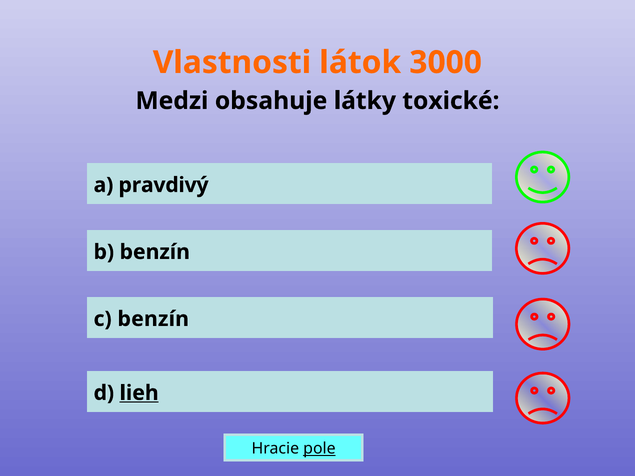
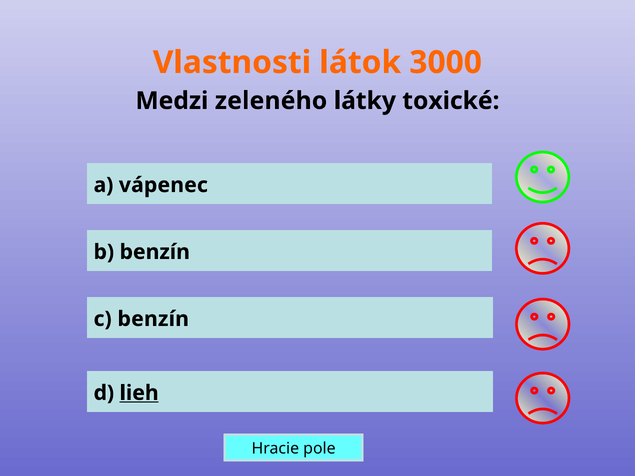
obsahuje: obsahuje -> zeleného
pravdivý: pravdivý -> vápenec
pole underline: present -> none
